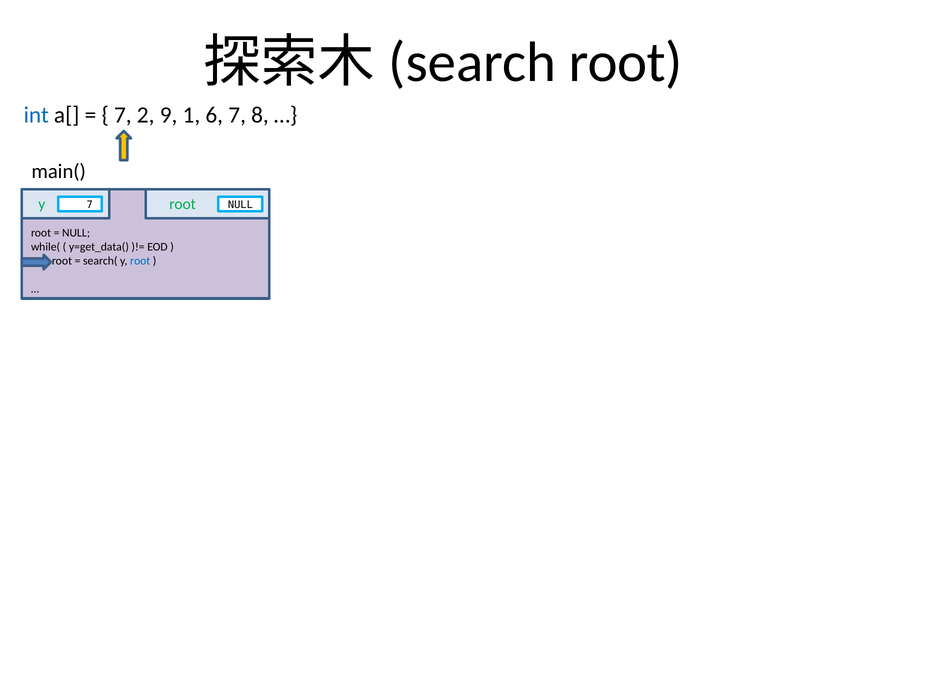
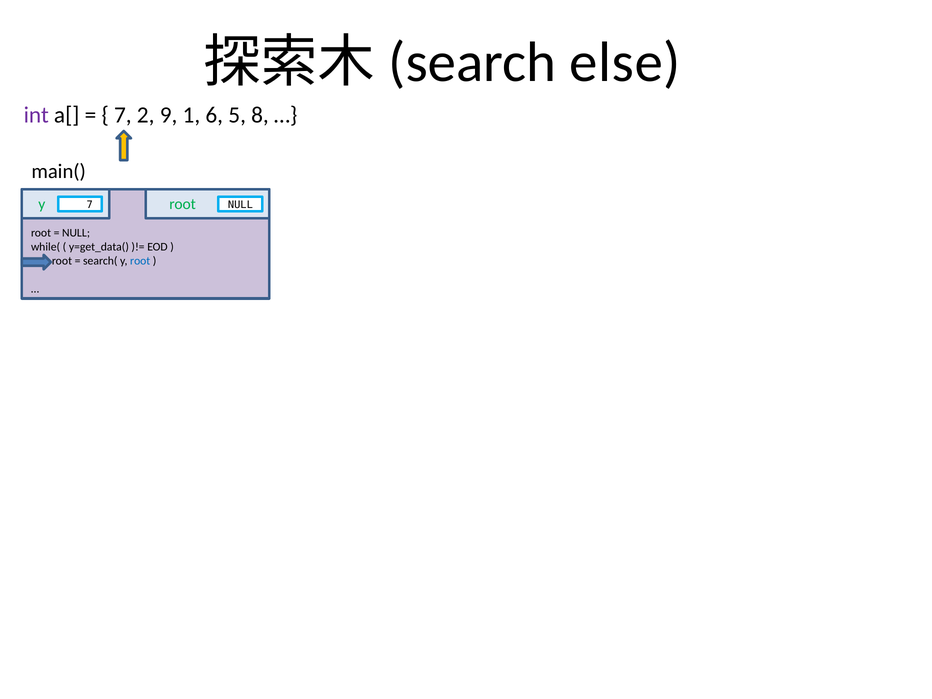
root at (626, 62): root -> else
int colour: blue -> purple
6 7: 7 -> 5
